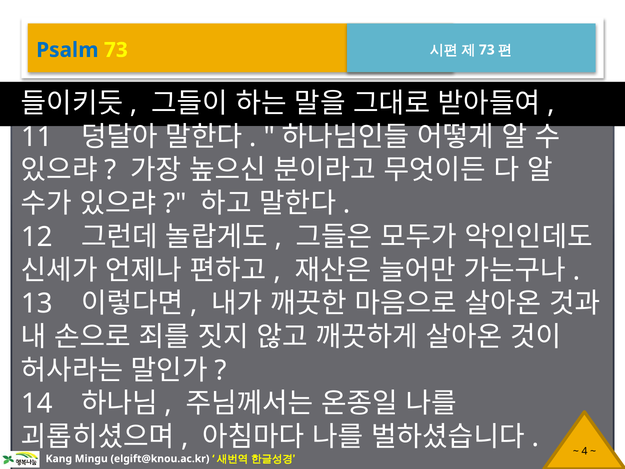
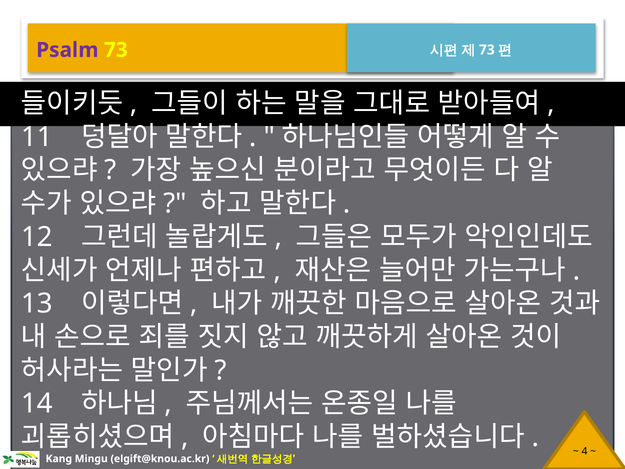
Psalm colour: blue -> purple
